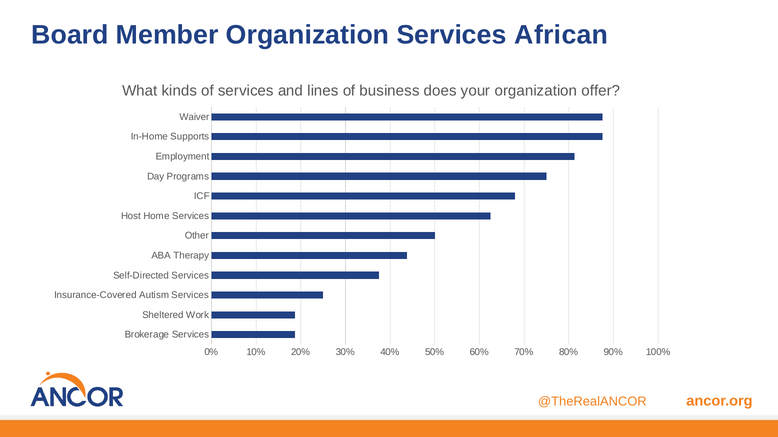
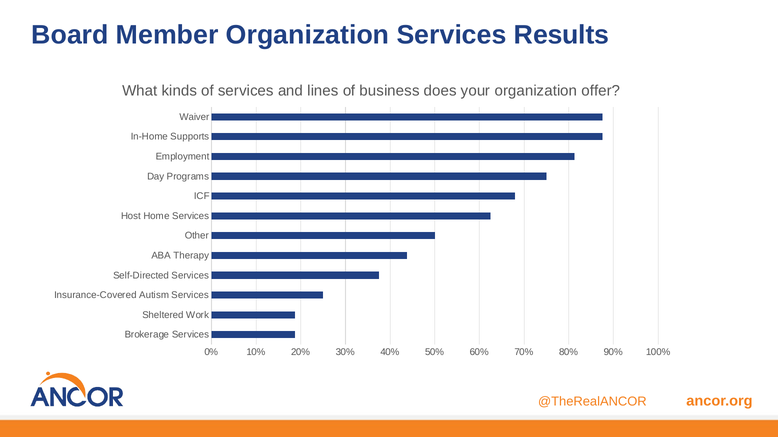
African: African -> Results
